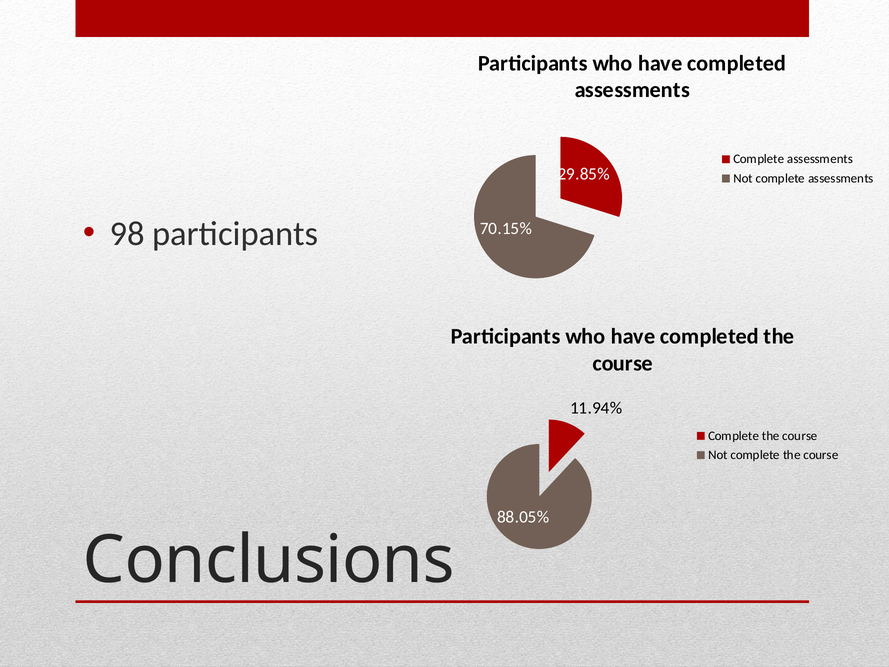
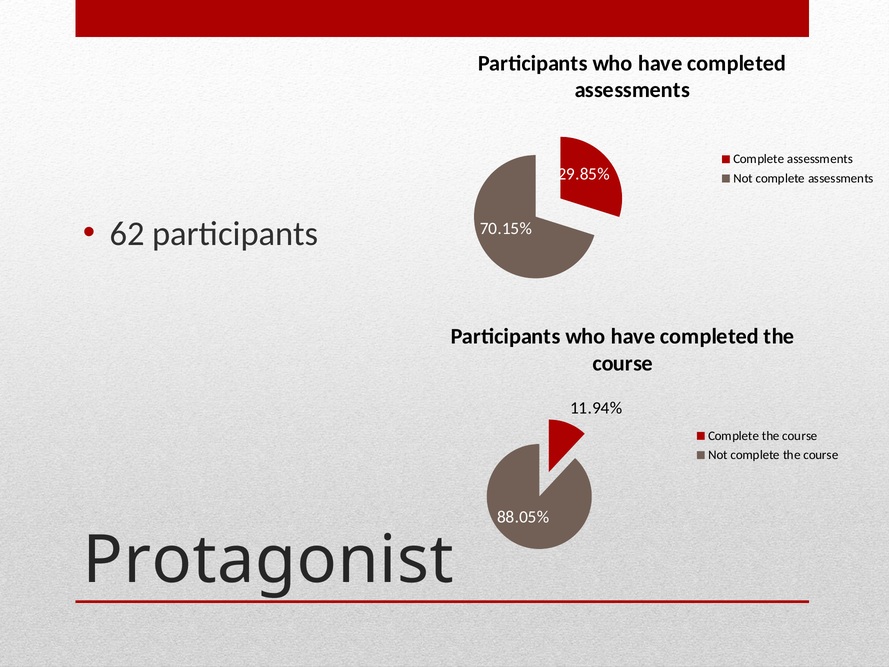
98: 98 -> 62
Conclusions: Conclusions -> Protagonist
